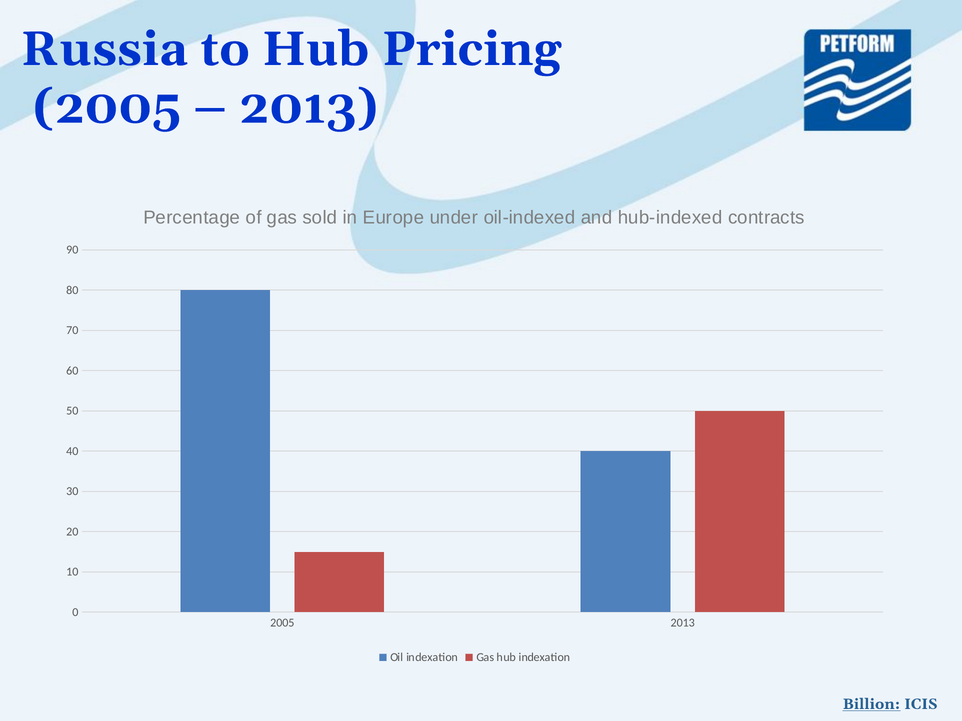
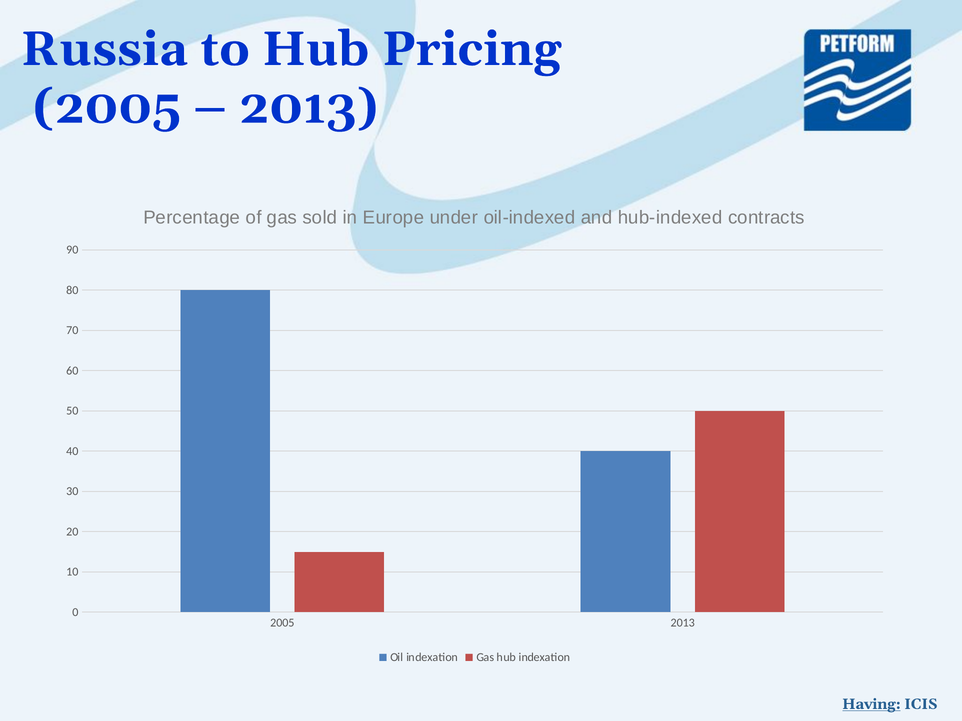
Billion: Billion -> Having
